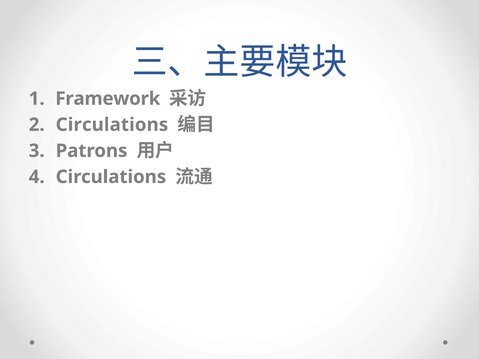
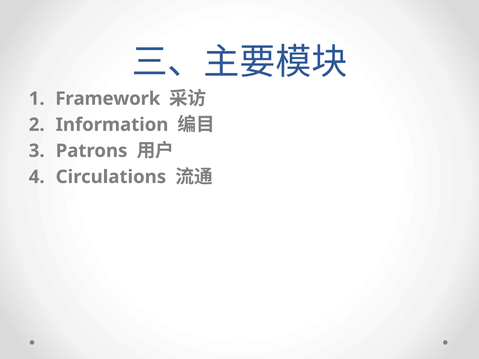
Circulations at (112, 125): Circulations -> Information
